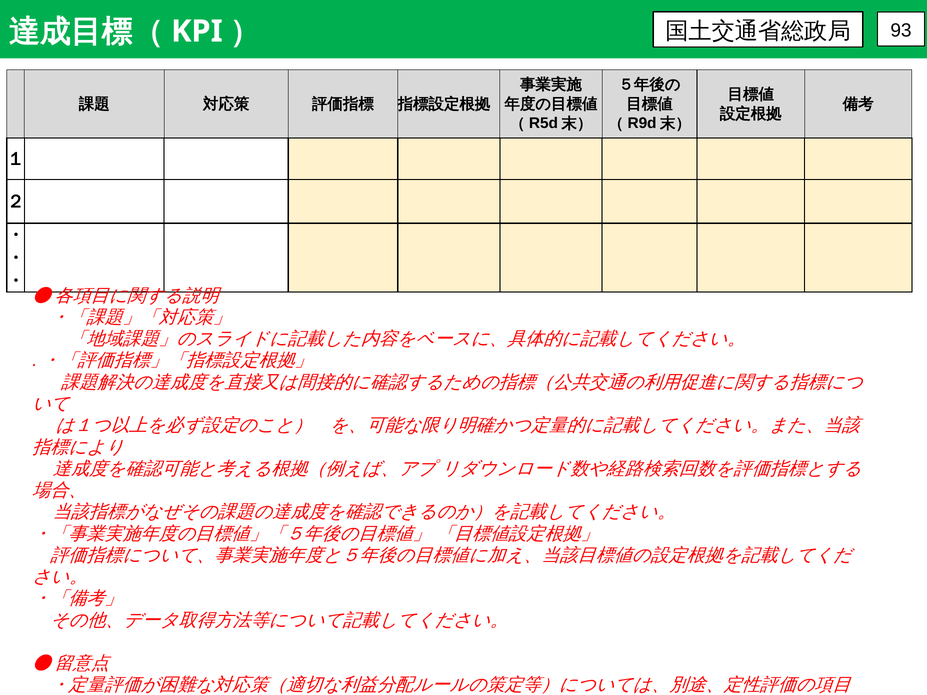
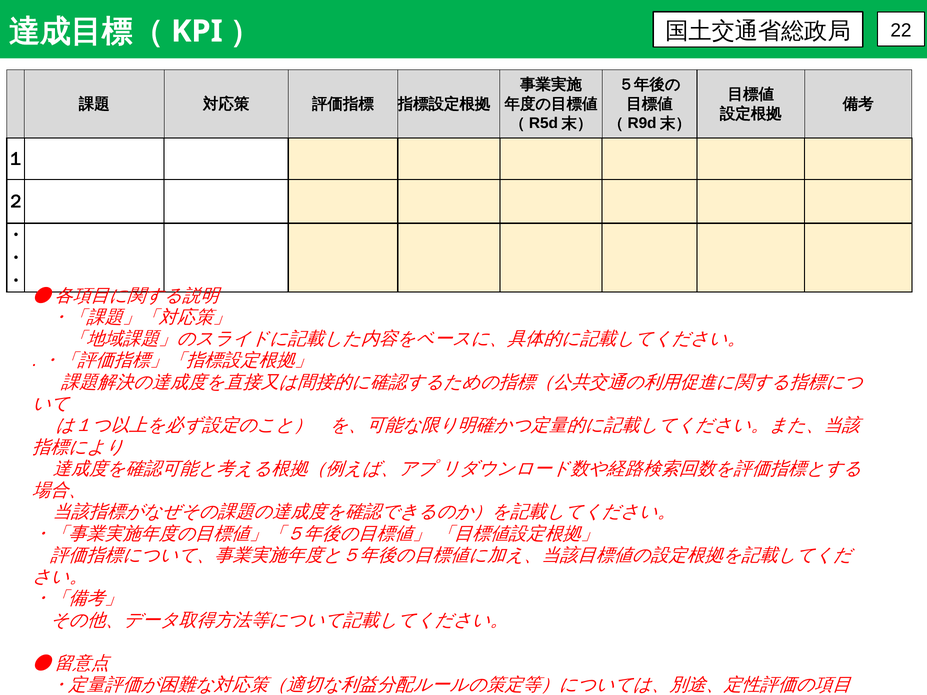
93: 93 -> 22
